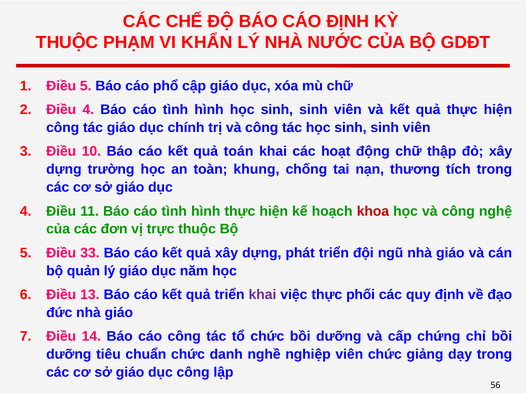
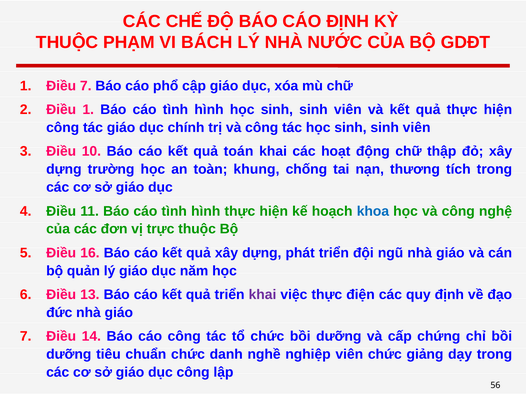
KHẨN: KHẨN -> BÁCH
Điều 5: 5 -> 7
Điều 4: 4 -> 1
khoa colour: red -> blue
33: 33 -> 16
phối: phối -> điện
